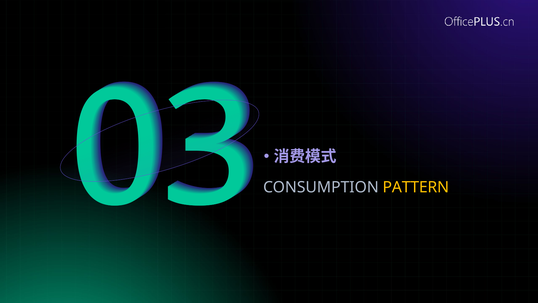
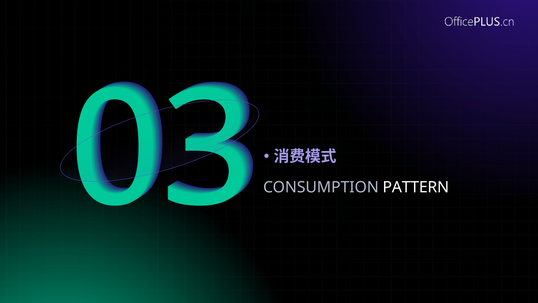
PATTERN colour: yellow -> white
